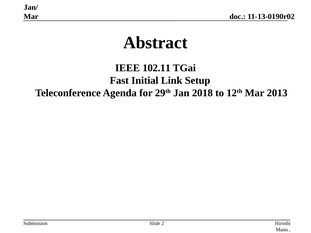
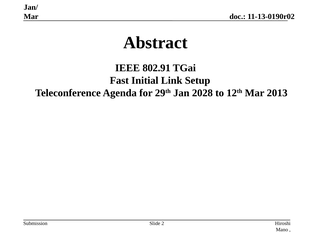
102.11: 102.11 -> 802.91
2018: 2018 -> 2028
